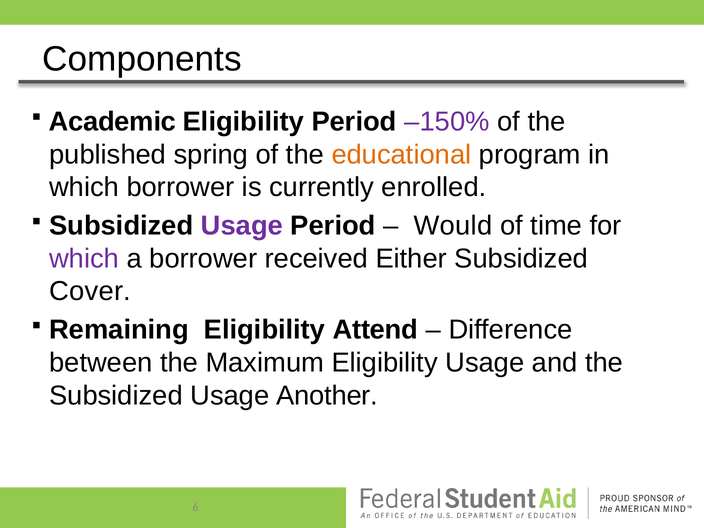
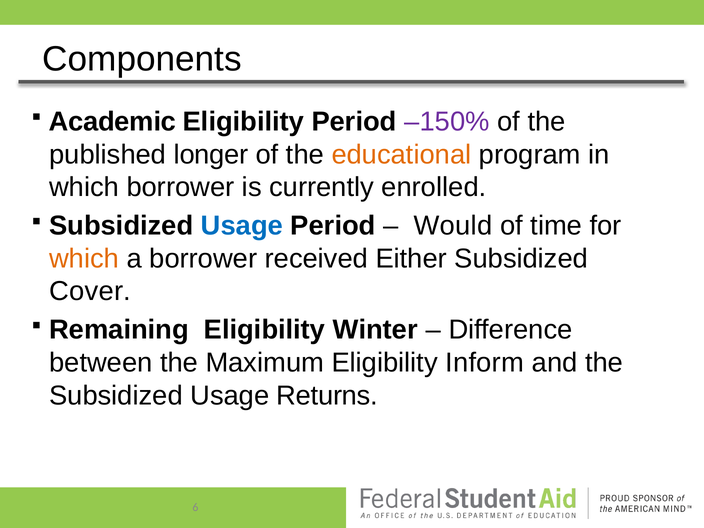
spring: spring -> longer
Usage at (242, 226) colour: purple -> blue
which at (84, 259) colour: purple -> orange
Attend: Attend -> Winter
Eligibility Usage: Usage -> Inform
Another: Another -> Returns
